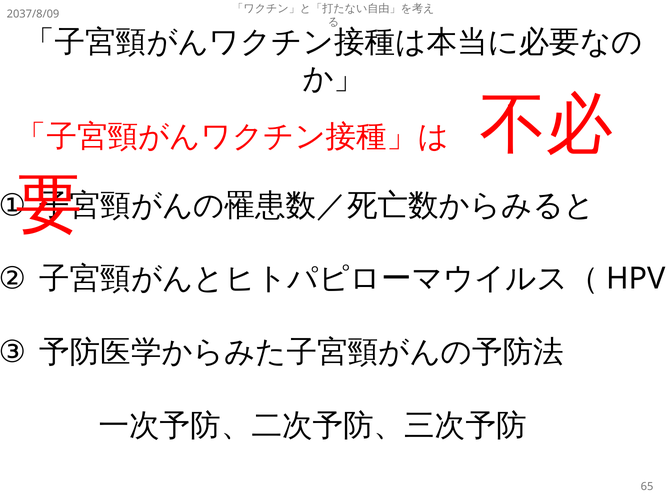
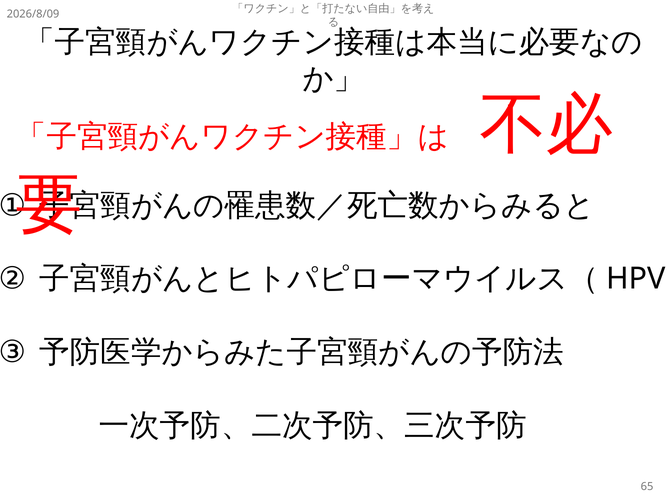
2037/8/09: 2037/8/09 -> 2026/8/09
